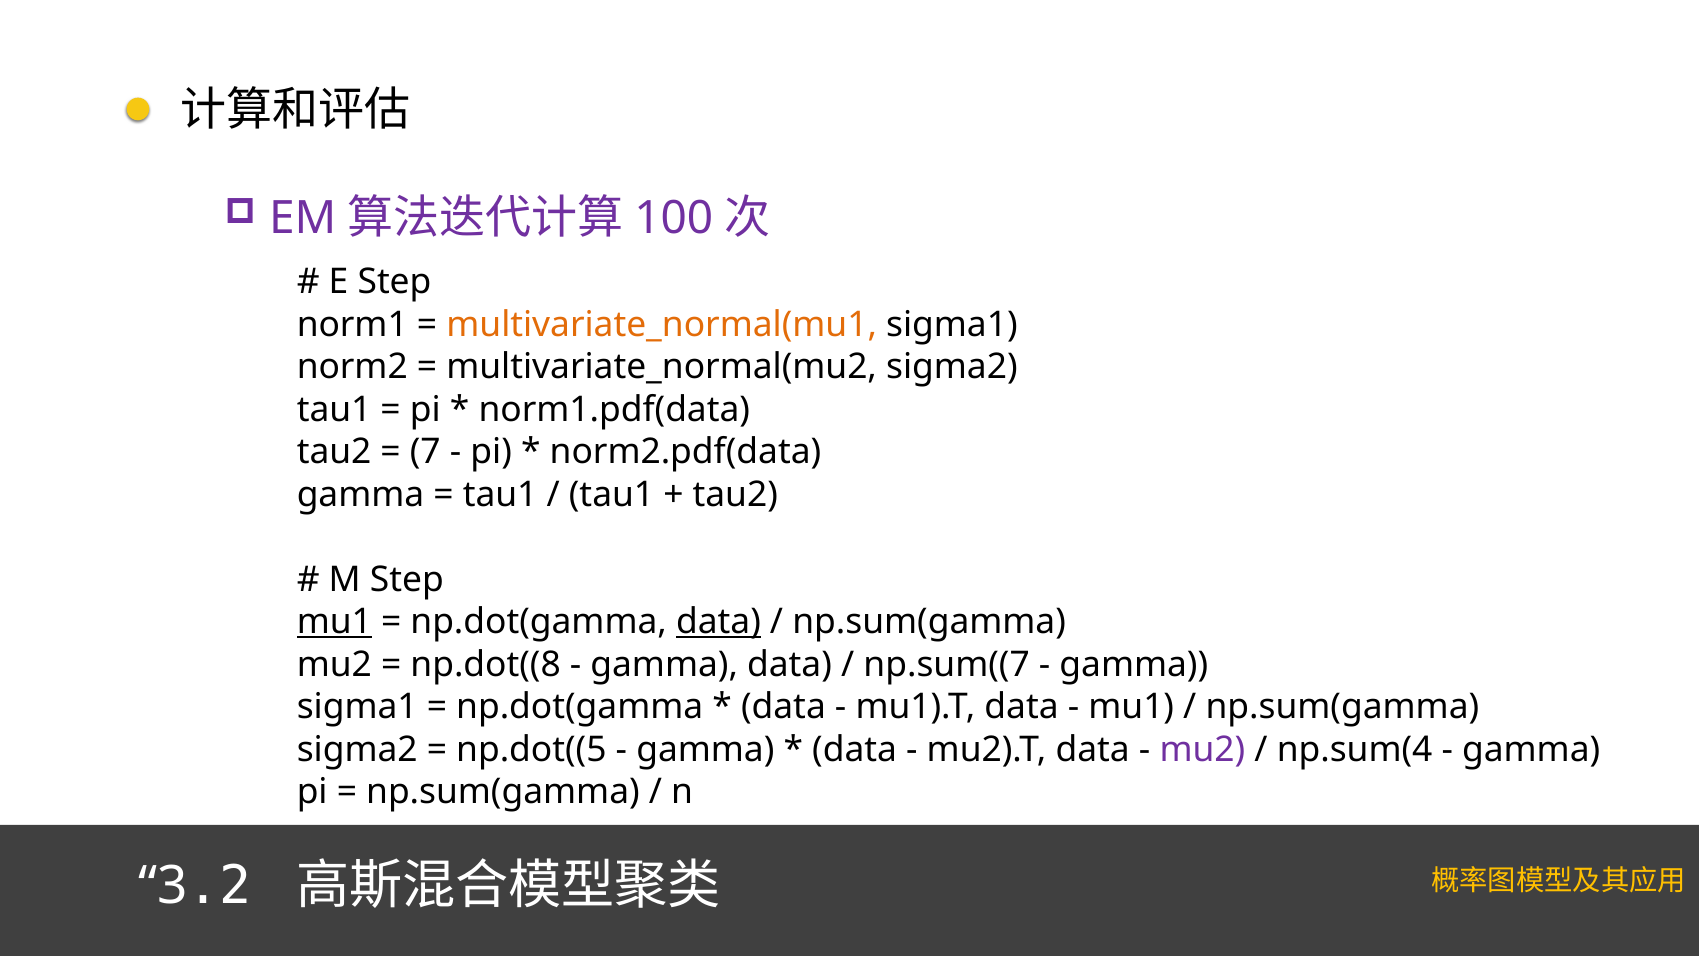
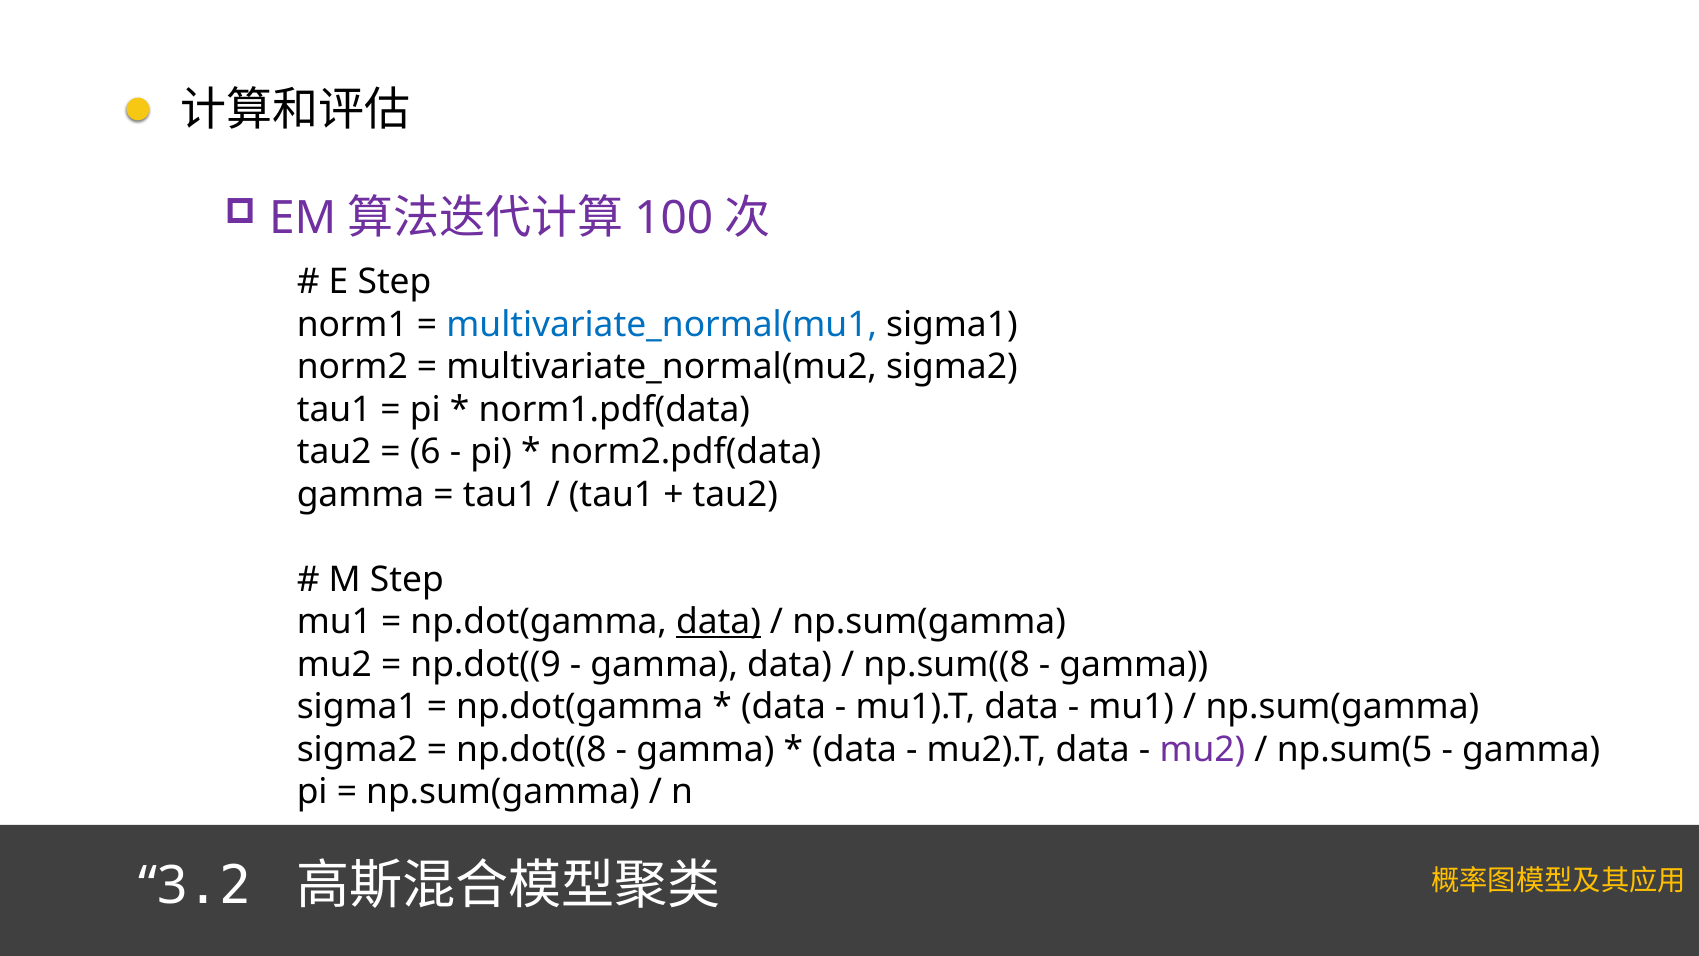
multivariate_normal(mu1 colour: orange -> blue
7: 7 -> 6
mu1 at (334, 622) underline: present -> none
np.dot((8: np.dot((8 -> np.dot((9
np.sum((7: np.sum((7 -> np.sum((8
np.dot((5: np.dot((5 -> np.dot((8
np.sum(4: np.sum(4 -> np.sum(5
